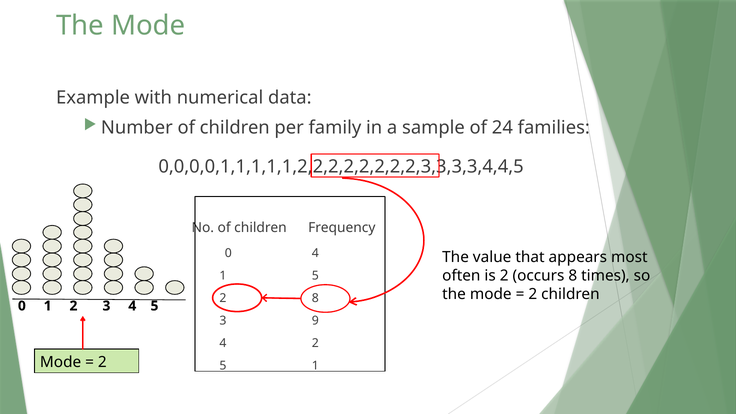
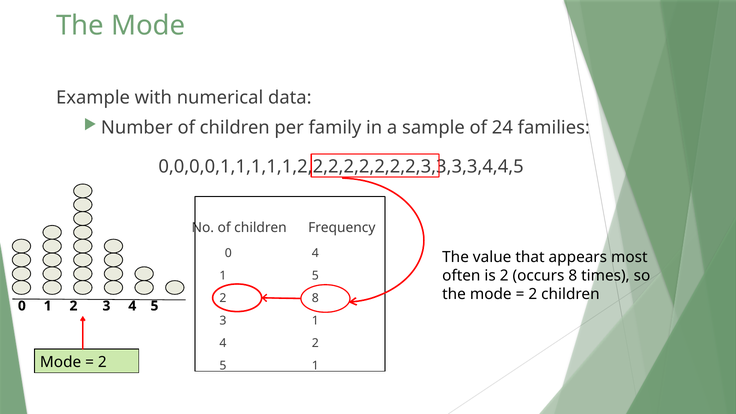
3 9: 9 -> 1
